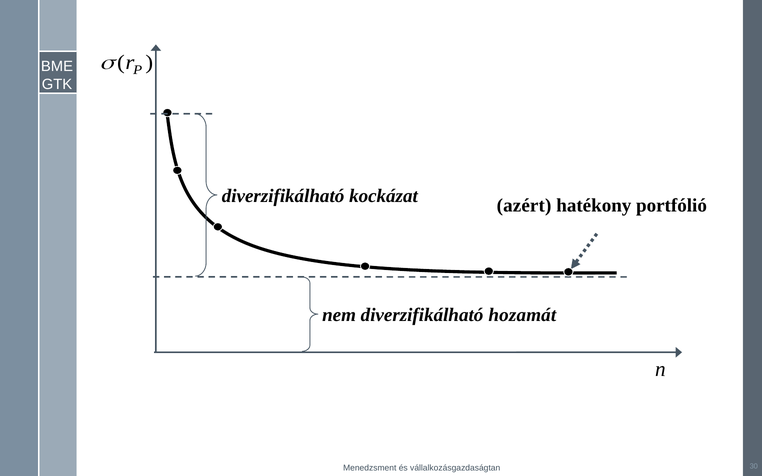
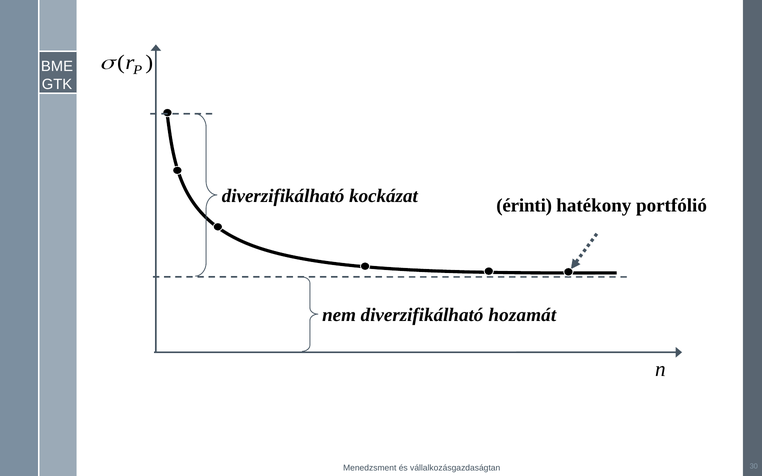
azért: azért -> érinti
